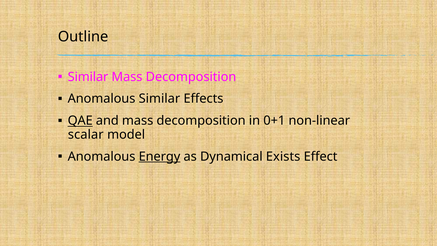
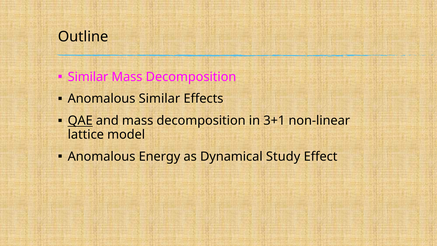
0+1: 0+1 -> 3+1
scalar: scalar -> lattice
Energy underline: present -> none
Exists: Exists -> Study
